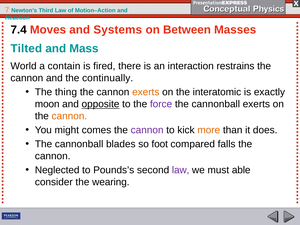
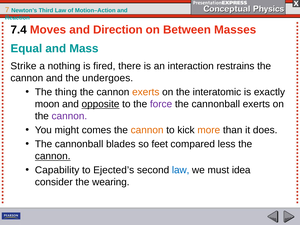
Systems: Systems -> Direction
Tilted: Tilted -> Equal
World: World -> Strike
contain: contain -> nothing
continually: continually -> undergoes
cannon at (69, 116) colour: orange -> purple
cannon at (147, 130) colour: purple -> orange
foot: foot -> feet
falls: falls -> less
cannon at (53, 156) underline: none -> present
Neglected: Neglected -> Capability
Pounds’s: Pounds’s -> Ejected’s
law at (181, 170) colour: purple -> blue
able: able -> idea
